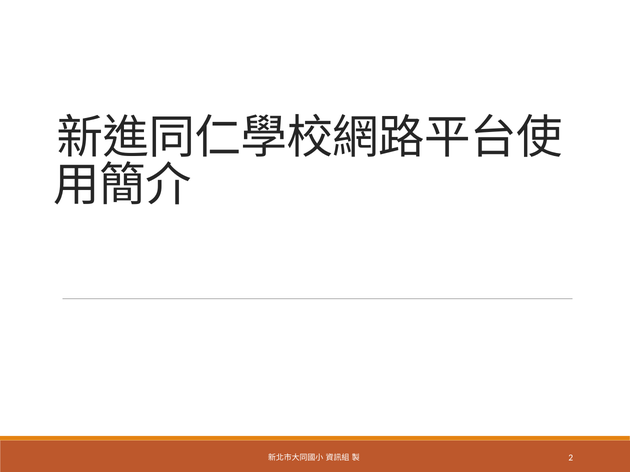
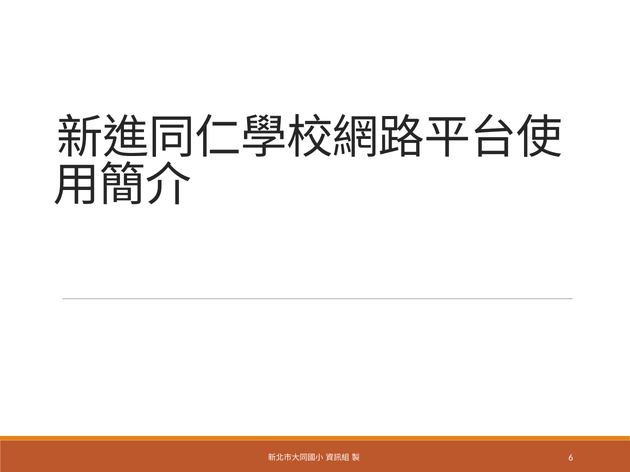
2: 2 -> 6
